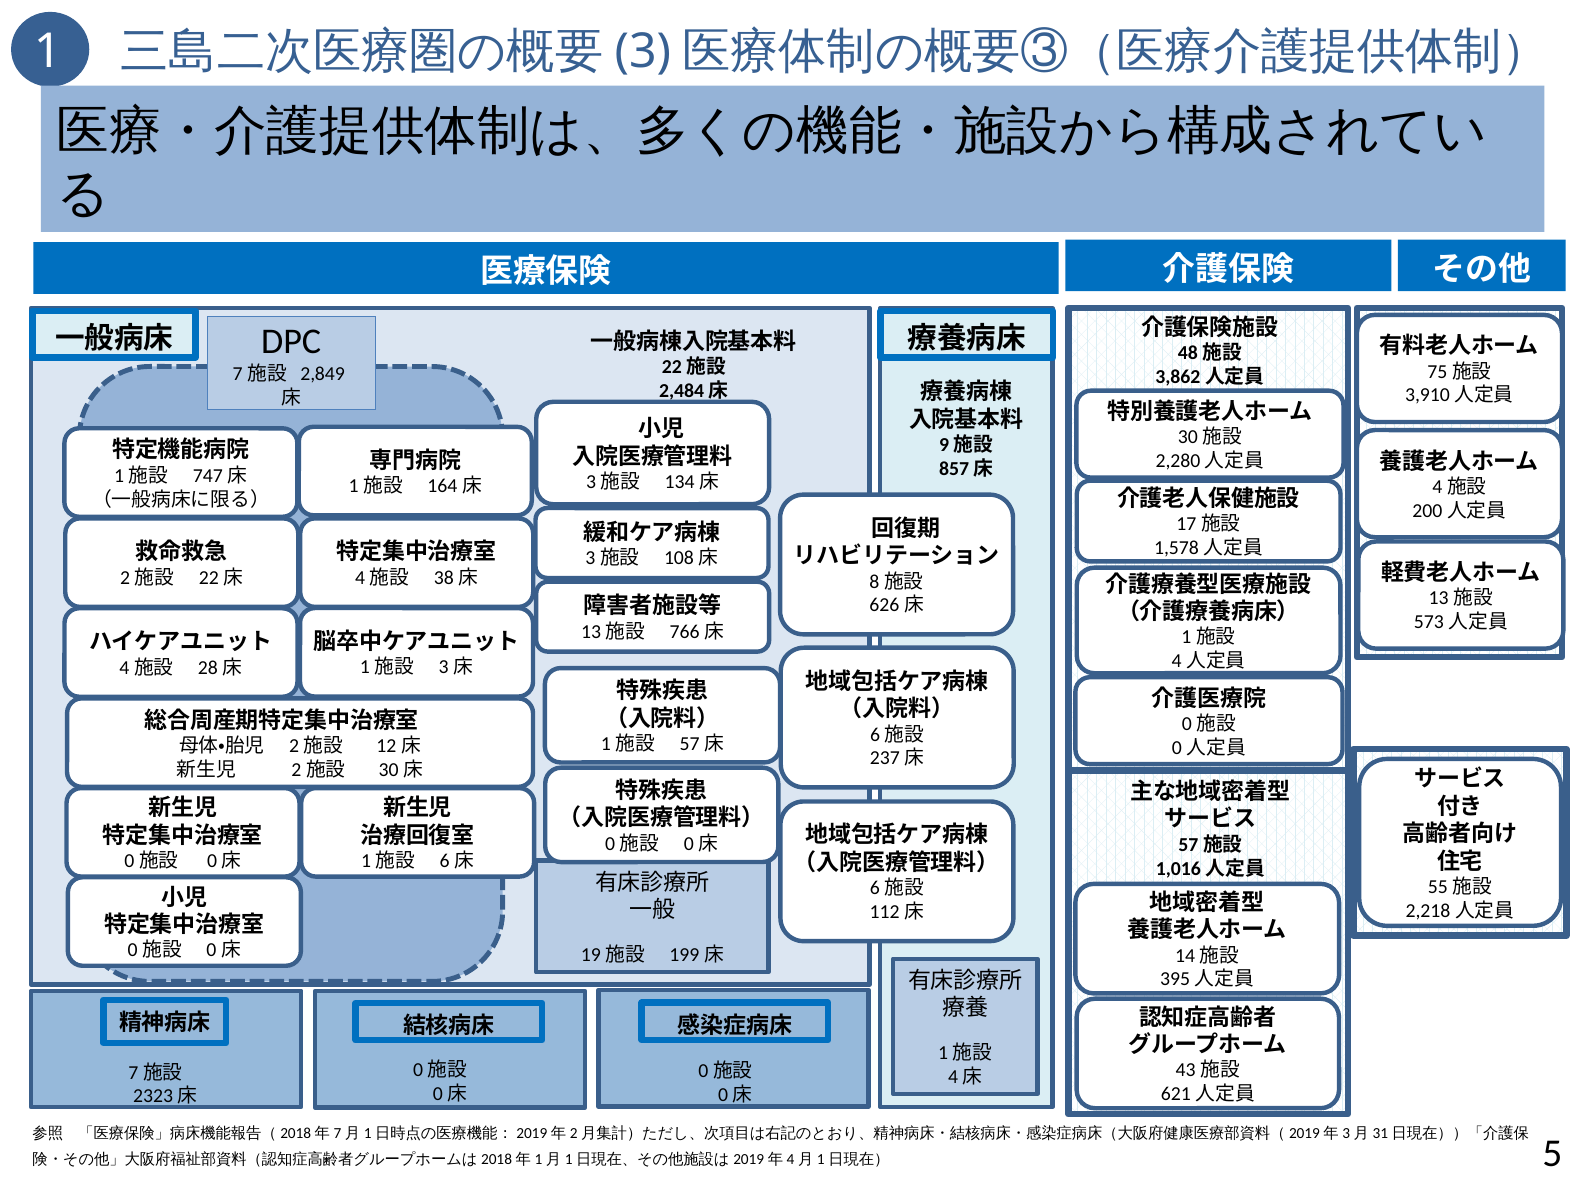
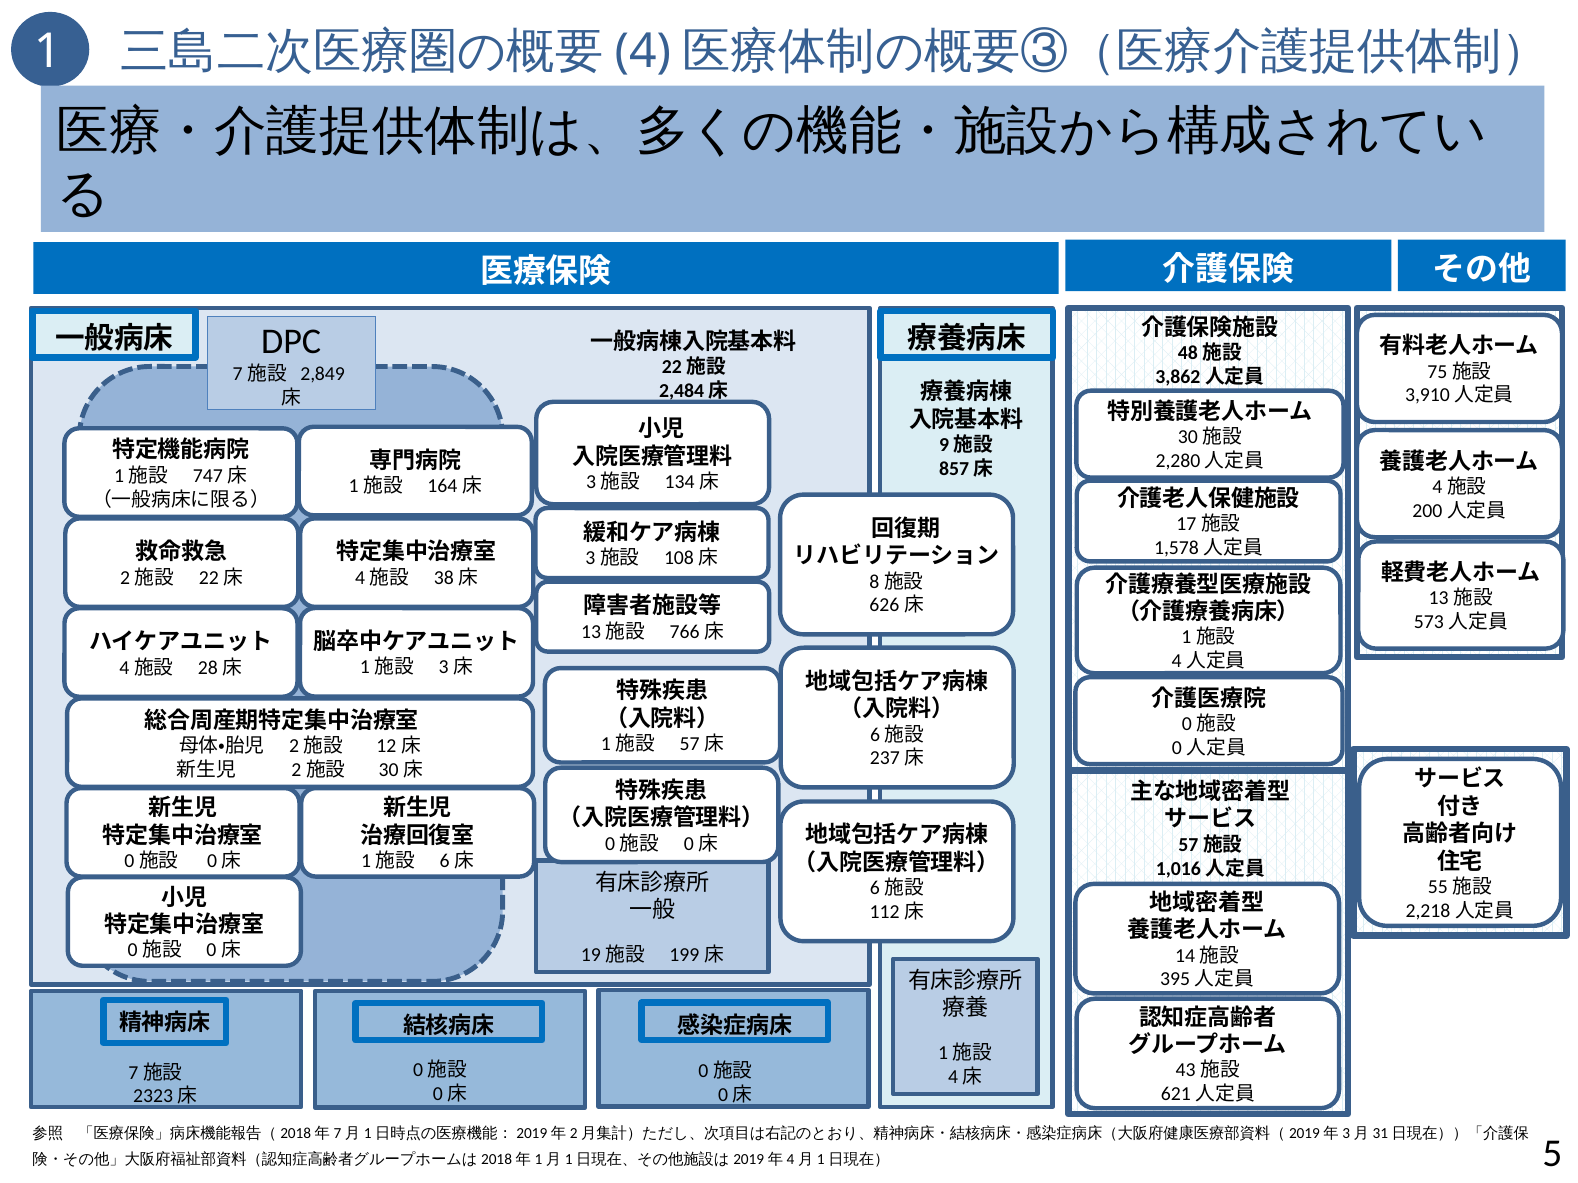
3: 3 -> 4
